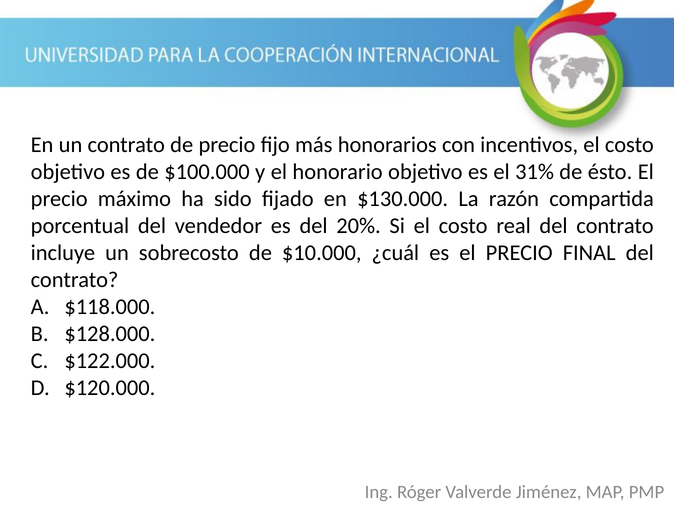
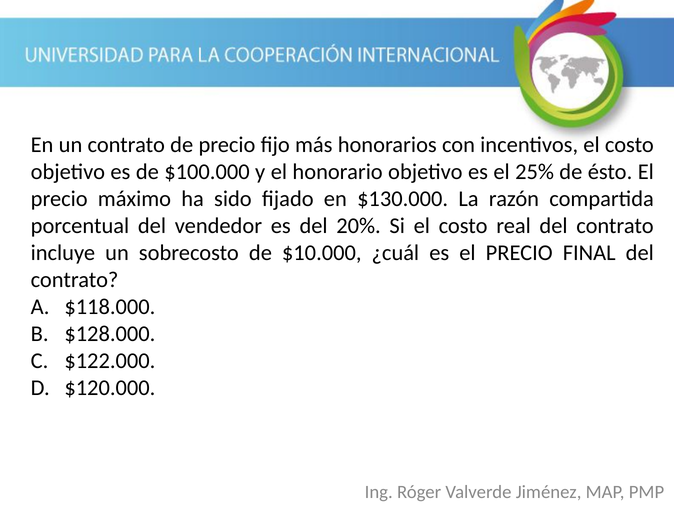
31%: 31% -> 25%
